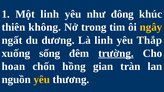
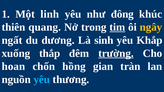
không: không -> quang
tim underline: none -> present
Là linh: linh -> sinh
Thắp: Thắp -> Khắp
sống: sống -> thắp
yêu at (42, 80) colour: yellow -> light blue
